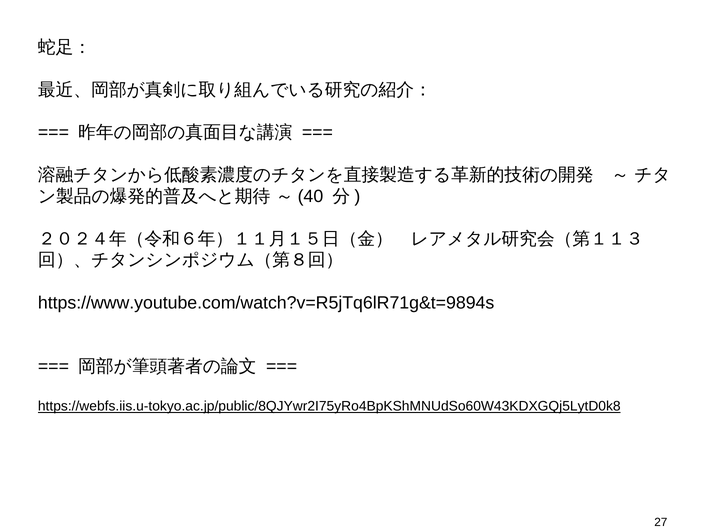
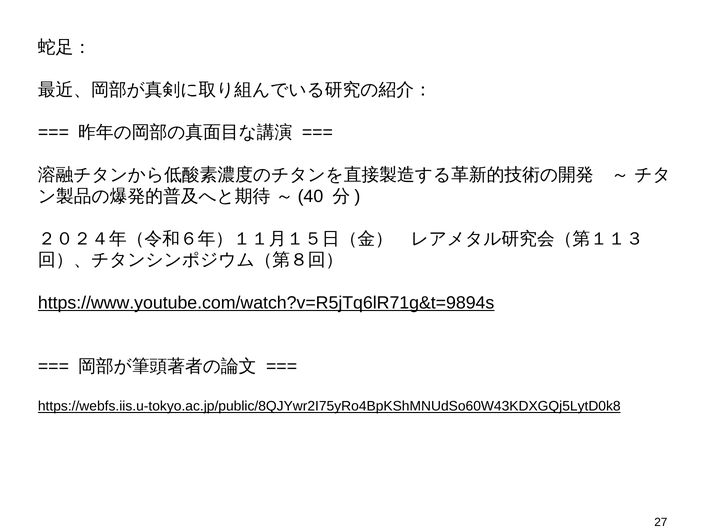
https://www.youtube.com/watch?v=R5jTq6lR71g&t=9894s underline: none -> present
